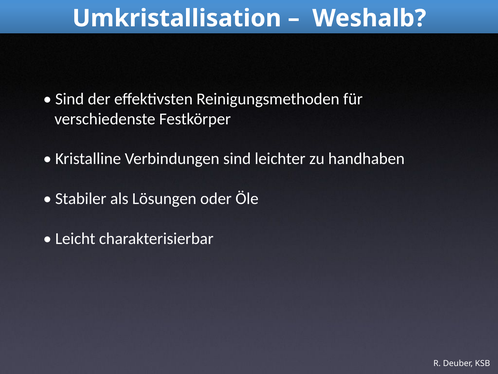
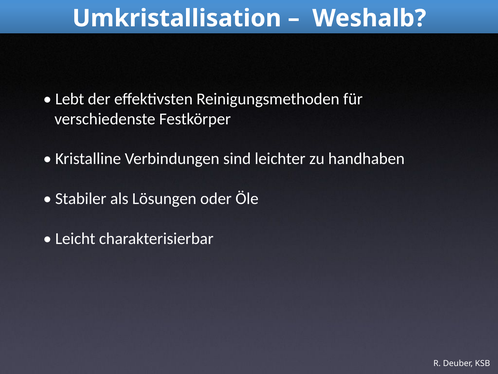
Sind at (70, 99): Sind -> Lebt
